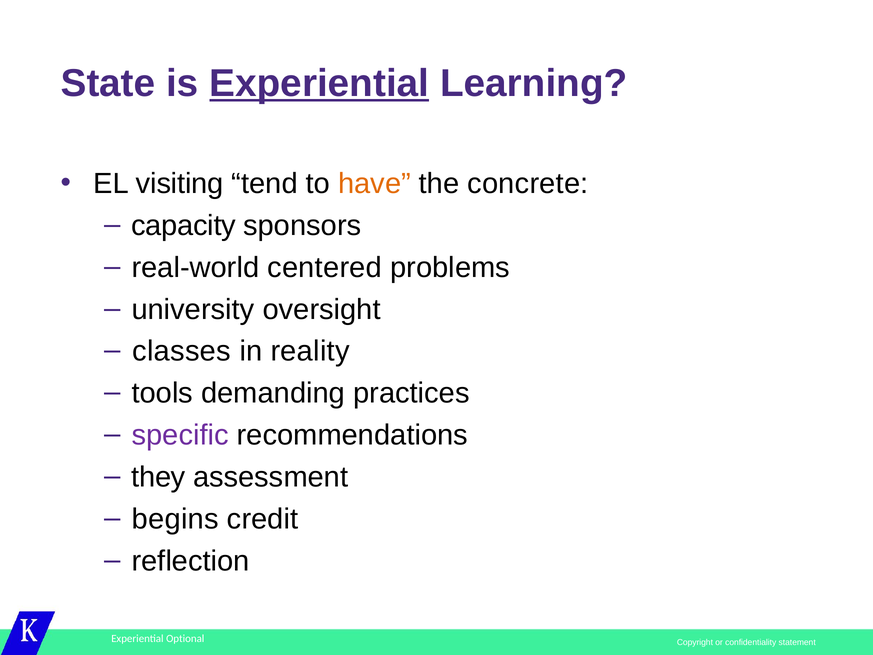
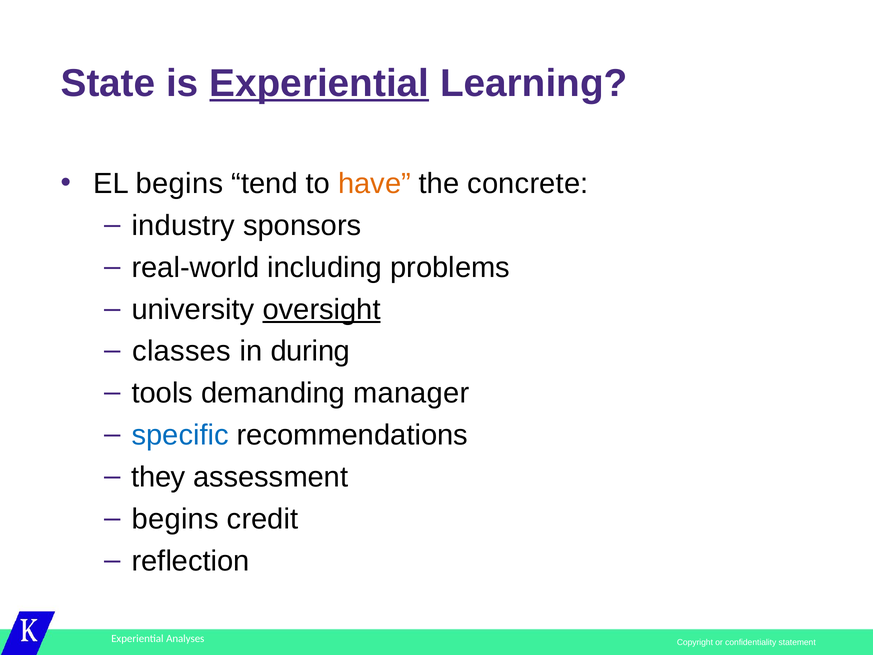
EL visiting: visiting -> begins
capacity: capacity -> industry
centered: centered -> including
oversight underline: none -> present
reality: reality -> during
practices: practices -> manager
specific colour: purple -> blue
Optional: Optional -> Analyses
